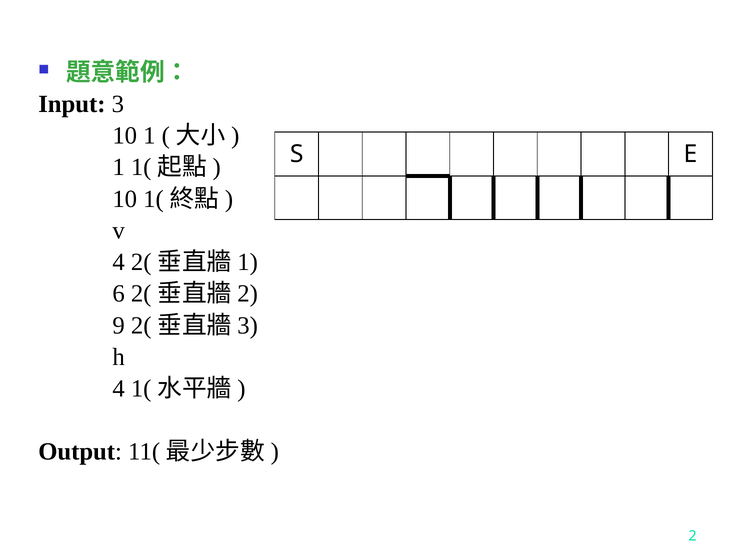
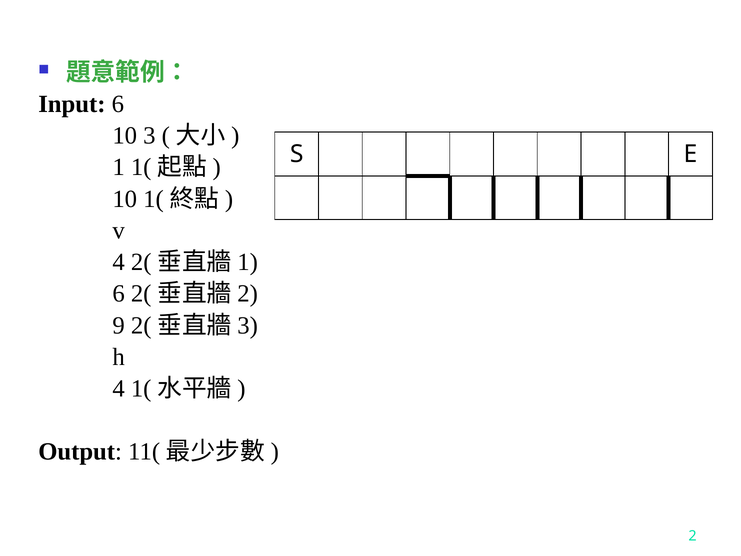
Input 3: 3 -> 6
10 1: 1 -> 3
